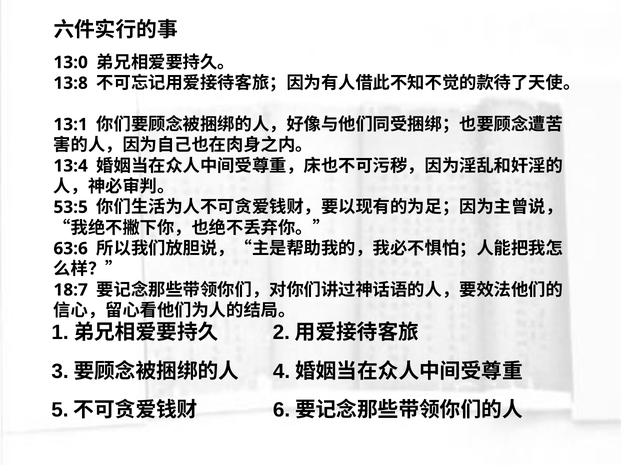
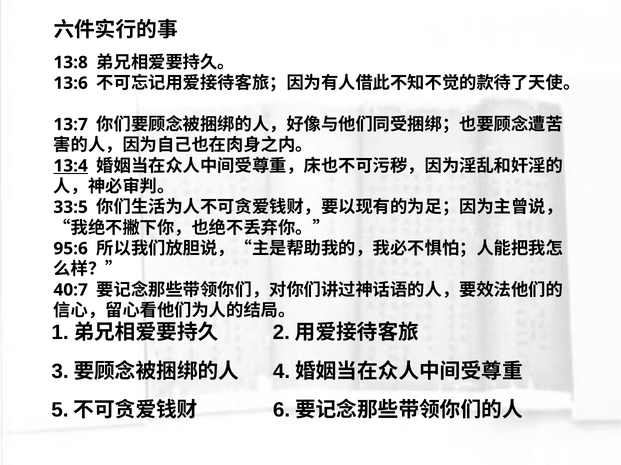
13:0: 13:0 -> 13:8
13:8: 13:8 -> 13:6
13:1: 13:1 -> 13:7
13:4 underline: none -> present
53:5: 53:5 -> 33:5
63:6: 63:6 -> 95:6
18:7: 18:7 -> 40:7
